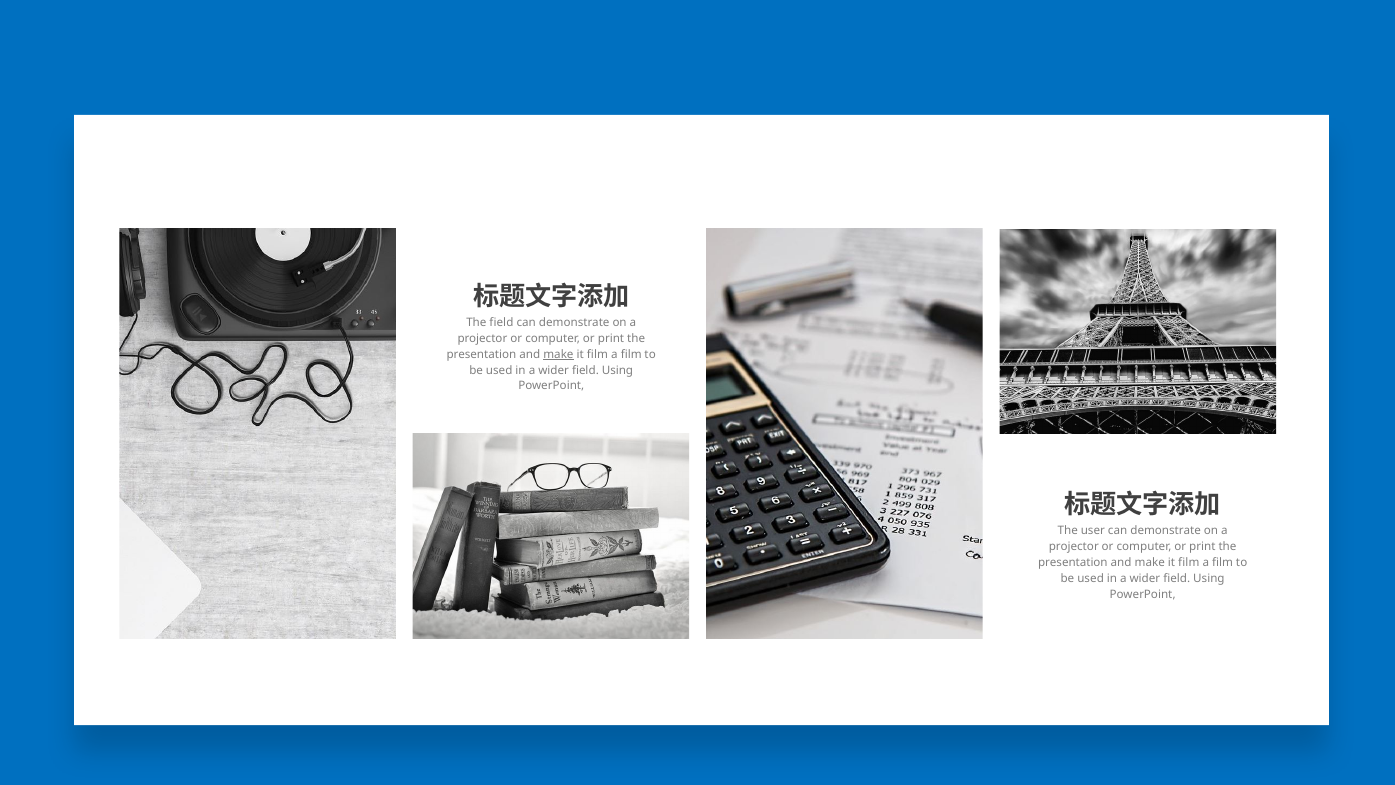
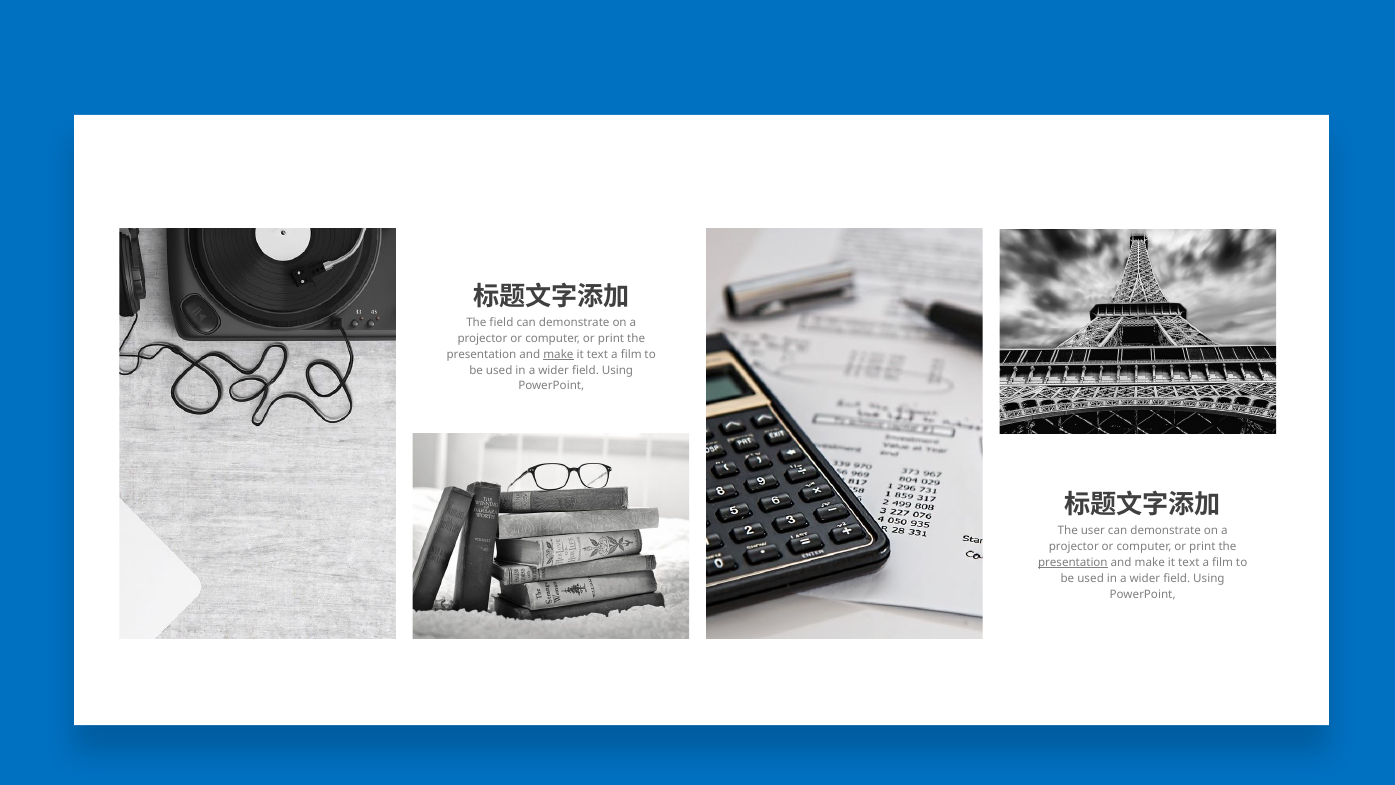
film at (597, 354): film -> text
presentation at (1073, 562) underline: none -> present
film at (1189, 562): film -> text
